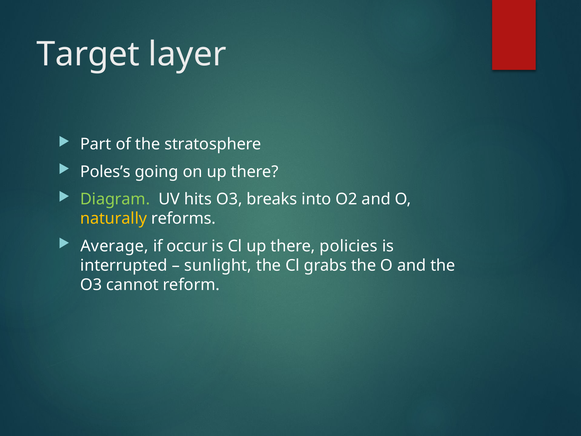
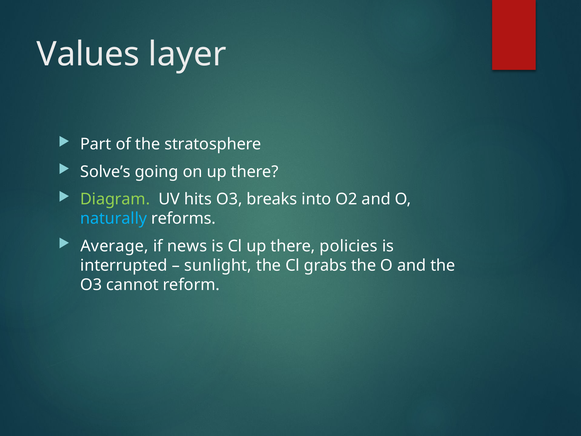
Target: Target -> Values
Poles’s: Poles’s -> Solve’s
naturally colour: yellow -> light blue
occur: occur -> news
